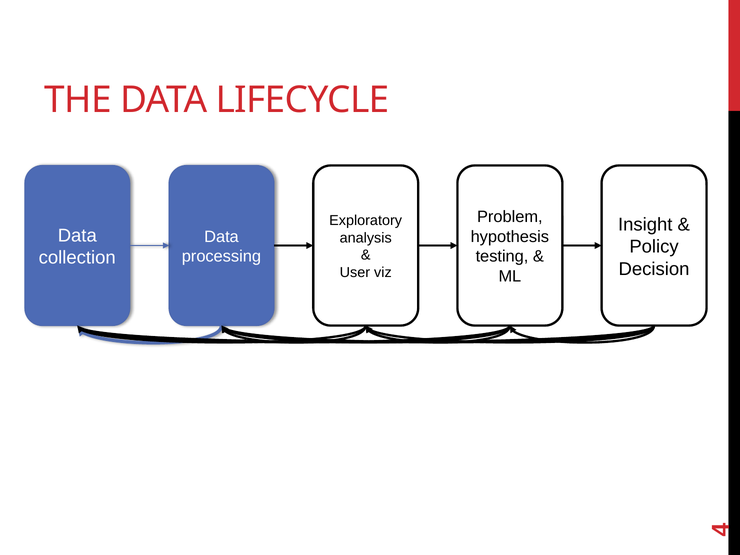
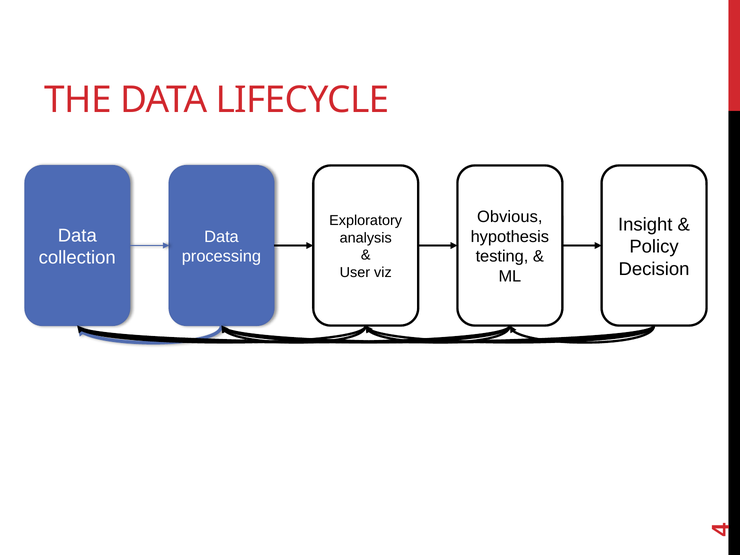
Problem: Problem -> Obvious
